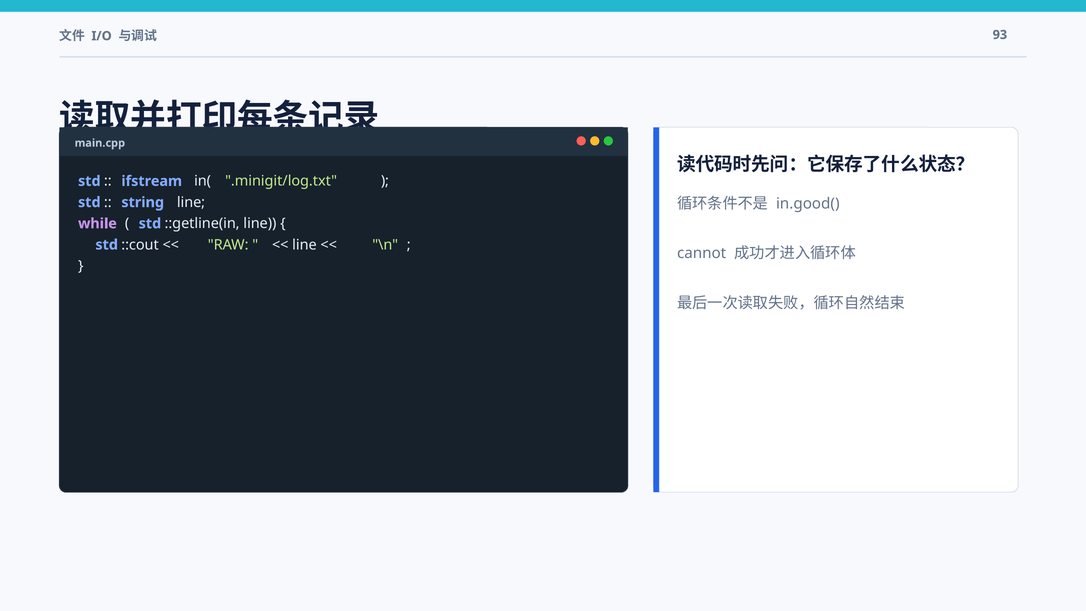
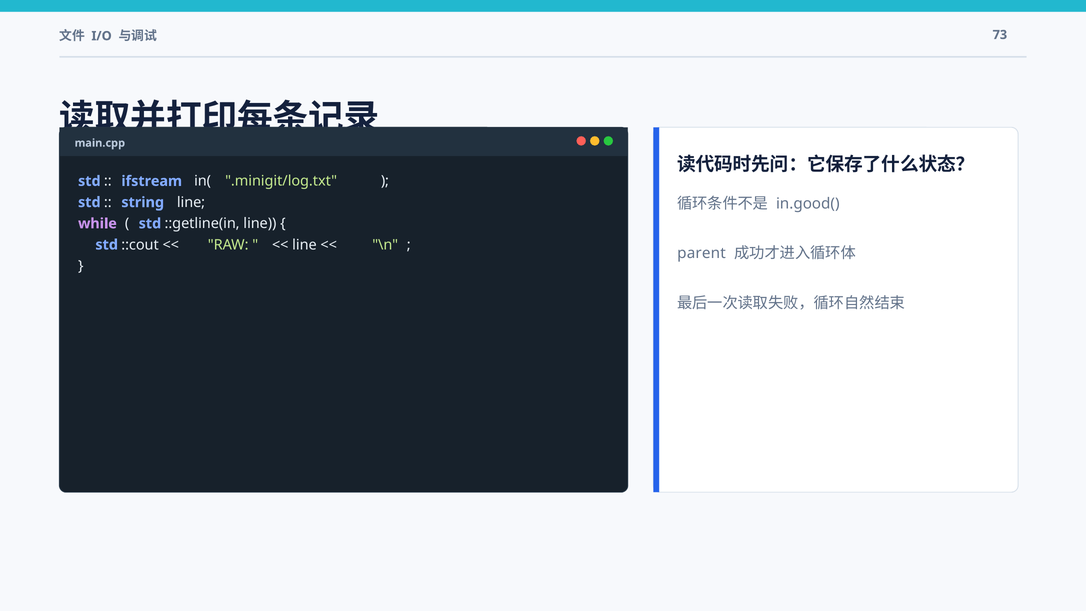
93: 93 -> 73
cannot: cannot -> parent
